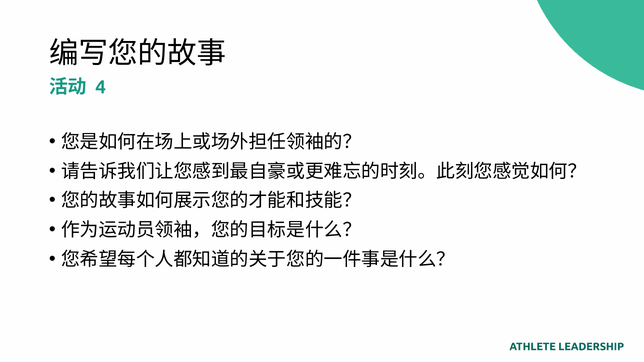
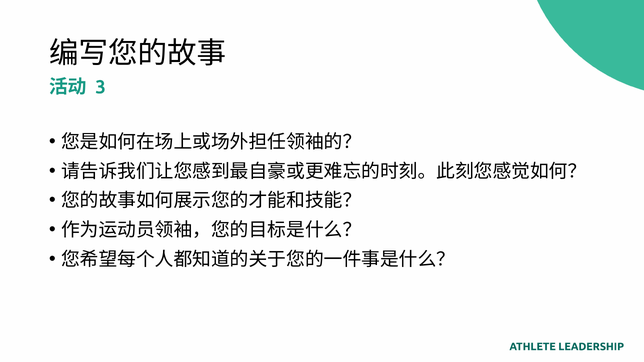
4: 4 -> 3
